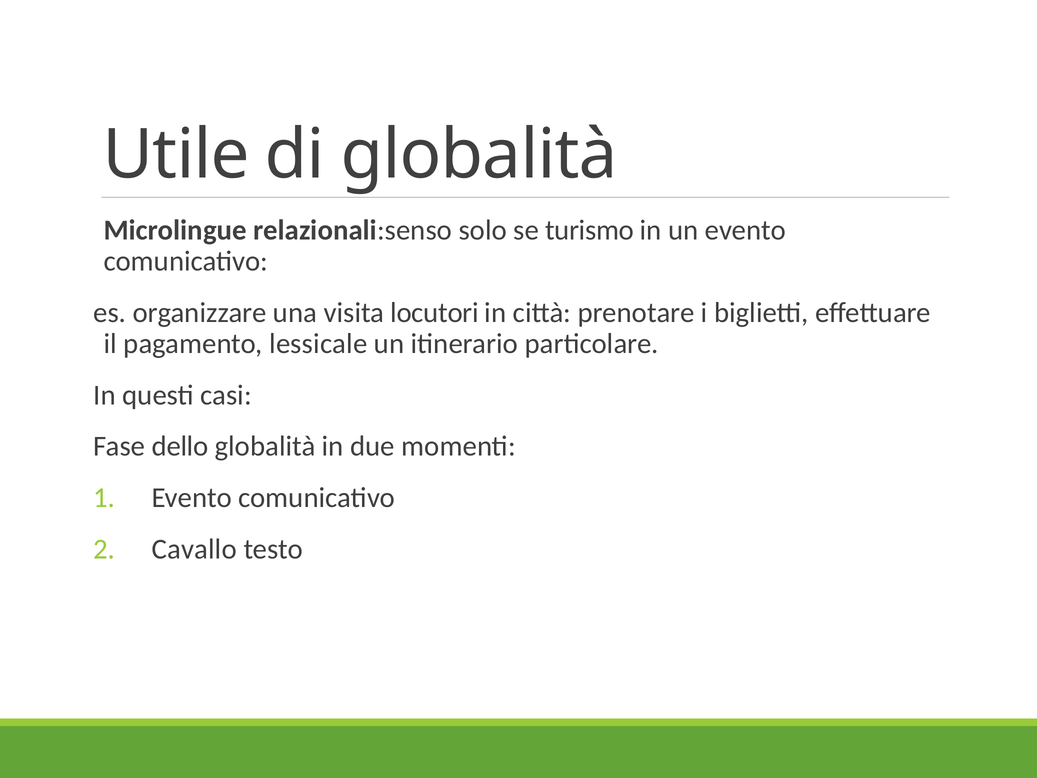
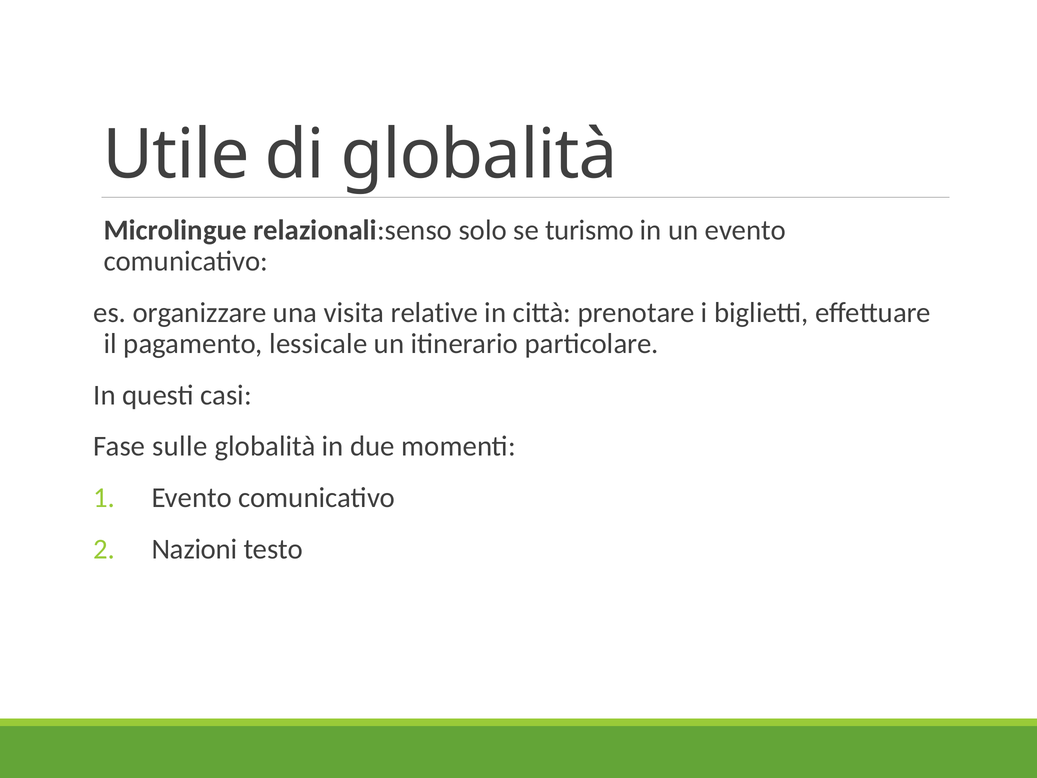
locutori: locutori -> relative
dello: dello -> sulle
Cavallo: Cavallo -> Nazioni
